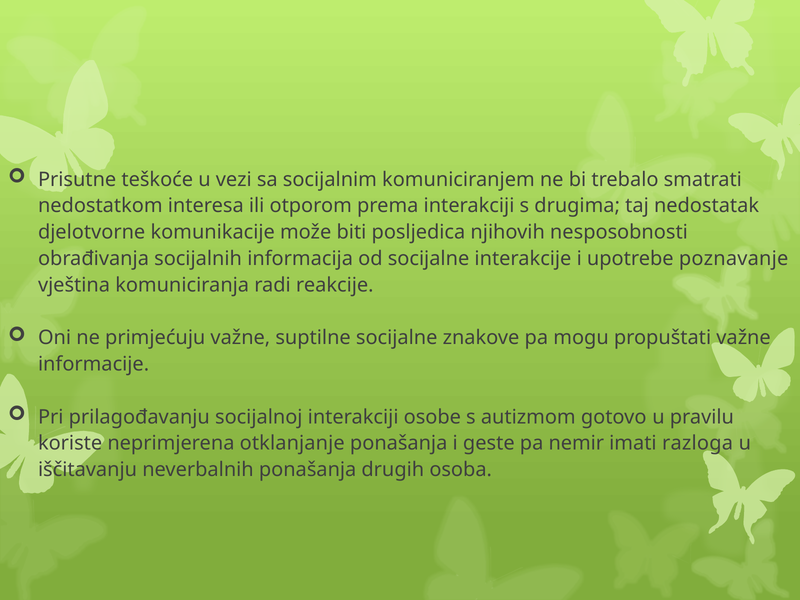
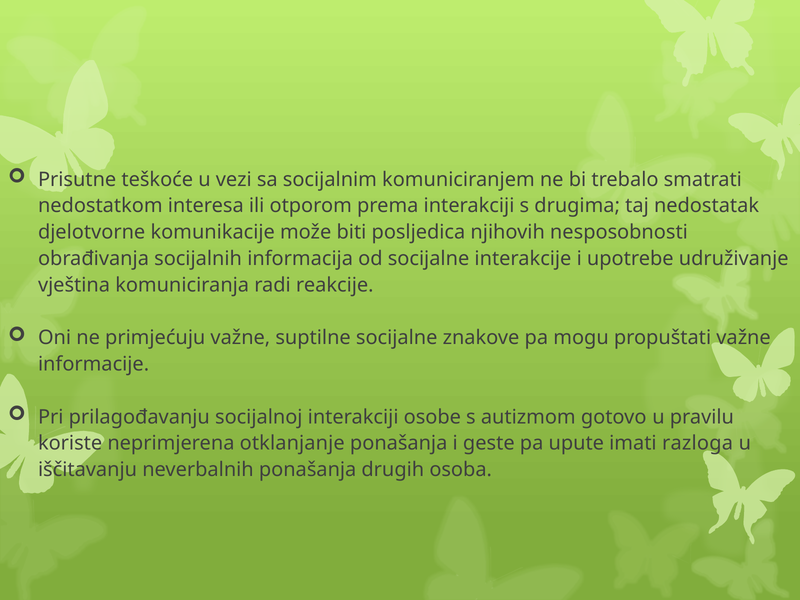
poznavanje: poznavanje -> udruživanje
nemir: nemir -> upute
